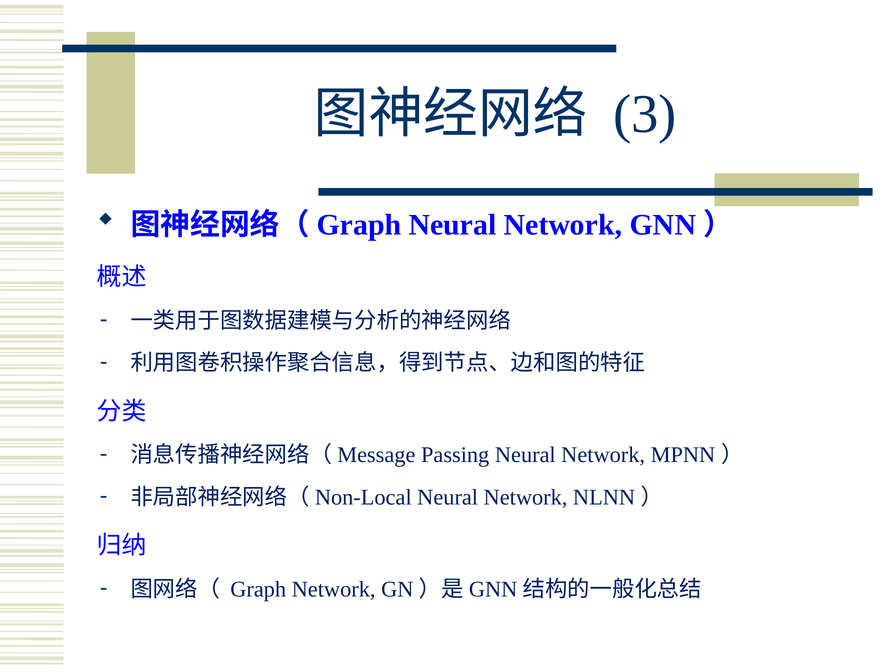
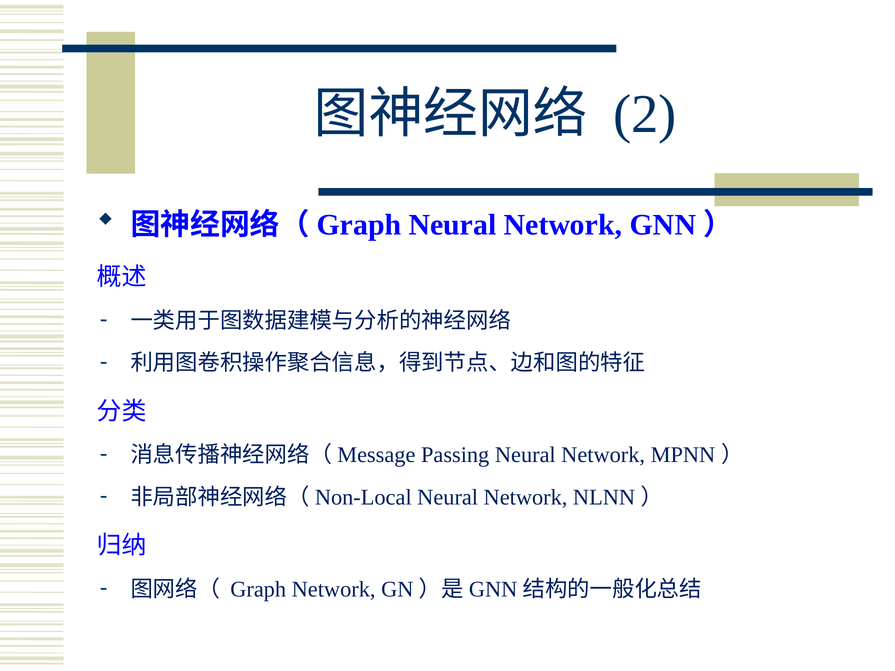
3: 3 -> 2
